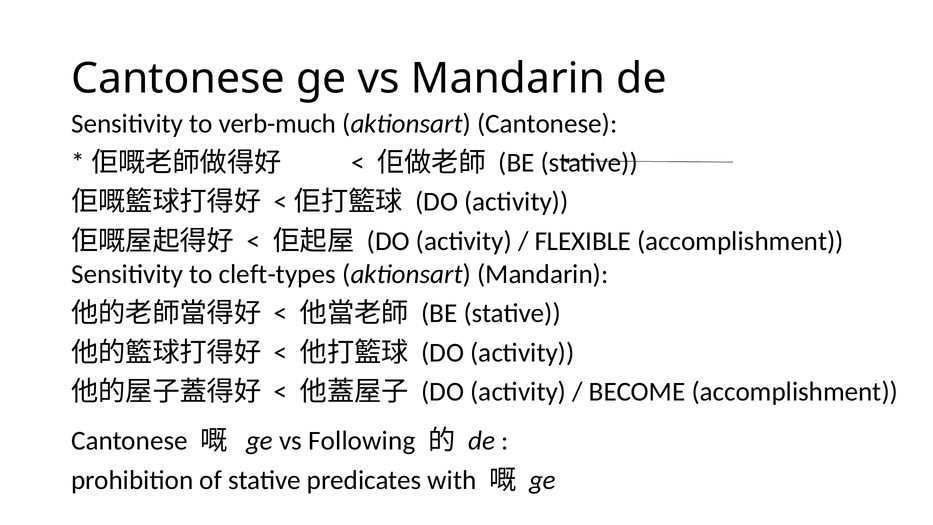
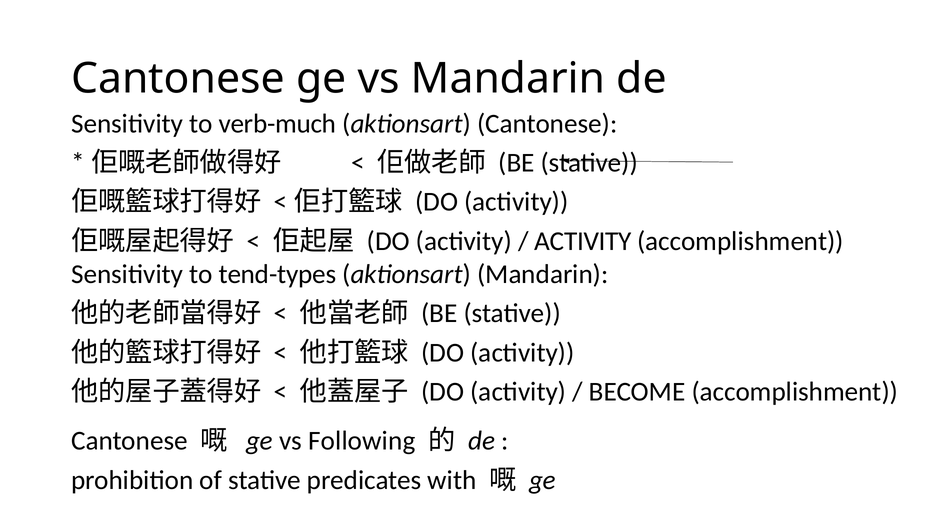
FLEXIBLE at (583, 241): FLEXIBLE -> ACTIVITY
cleft-types: cleft-types -> tend-types
